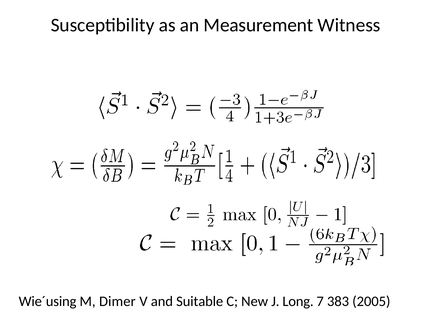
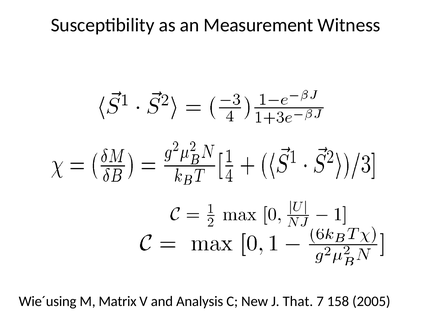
Dimer: Dimer -> Matrix
Suitable: Suitable -> Analysis
Long: Long -> That
383: 383 -> 158
